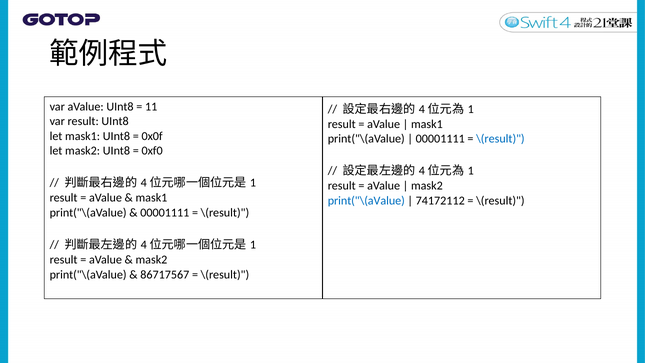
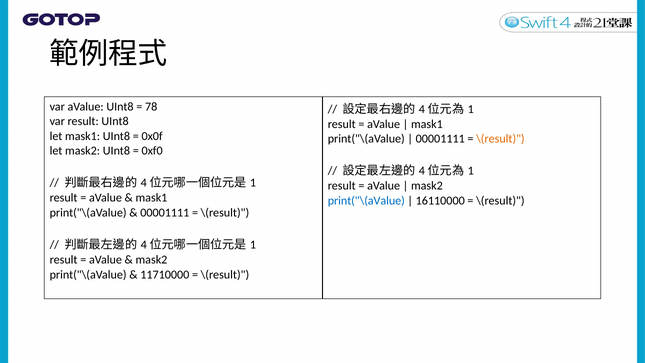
11: 11 -> 78
\(result at (500, 139) colour: blue -> orange
74172112: 74172112 -> 16110000
86717567: 86717567 -> 11710000
